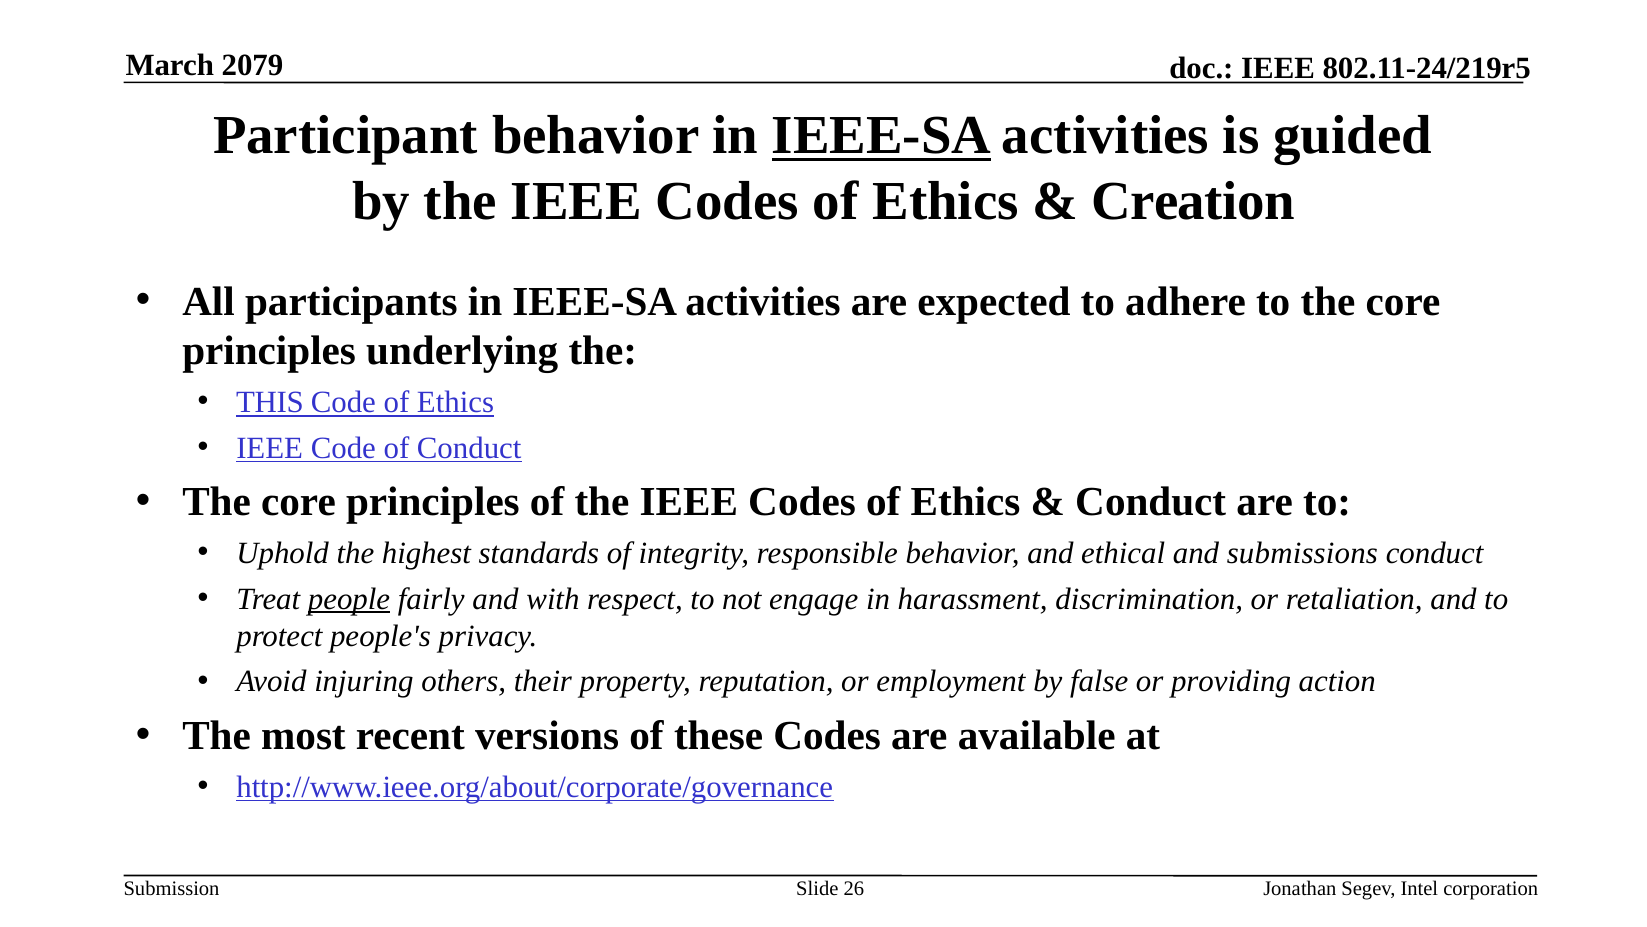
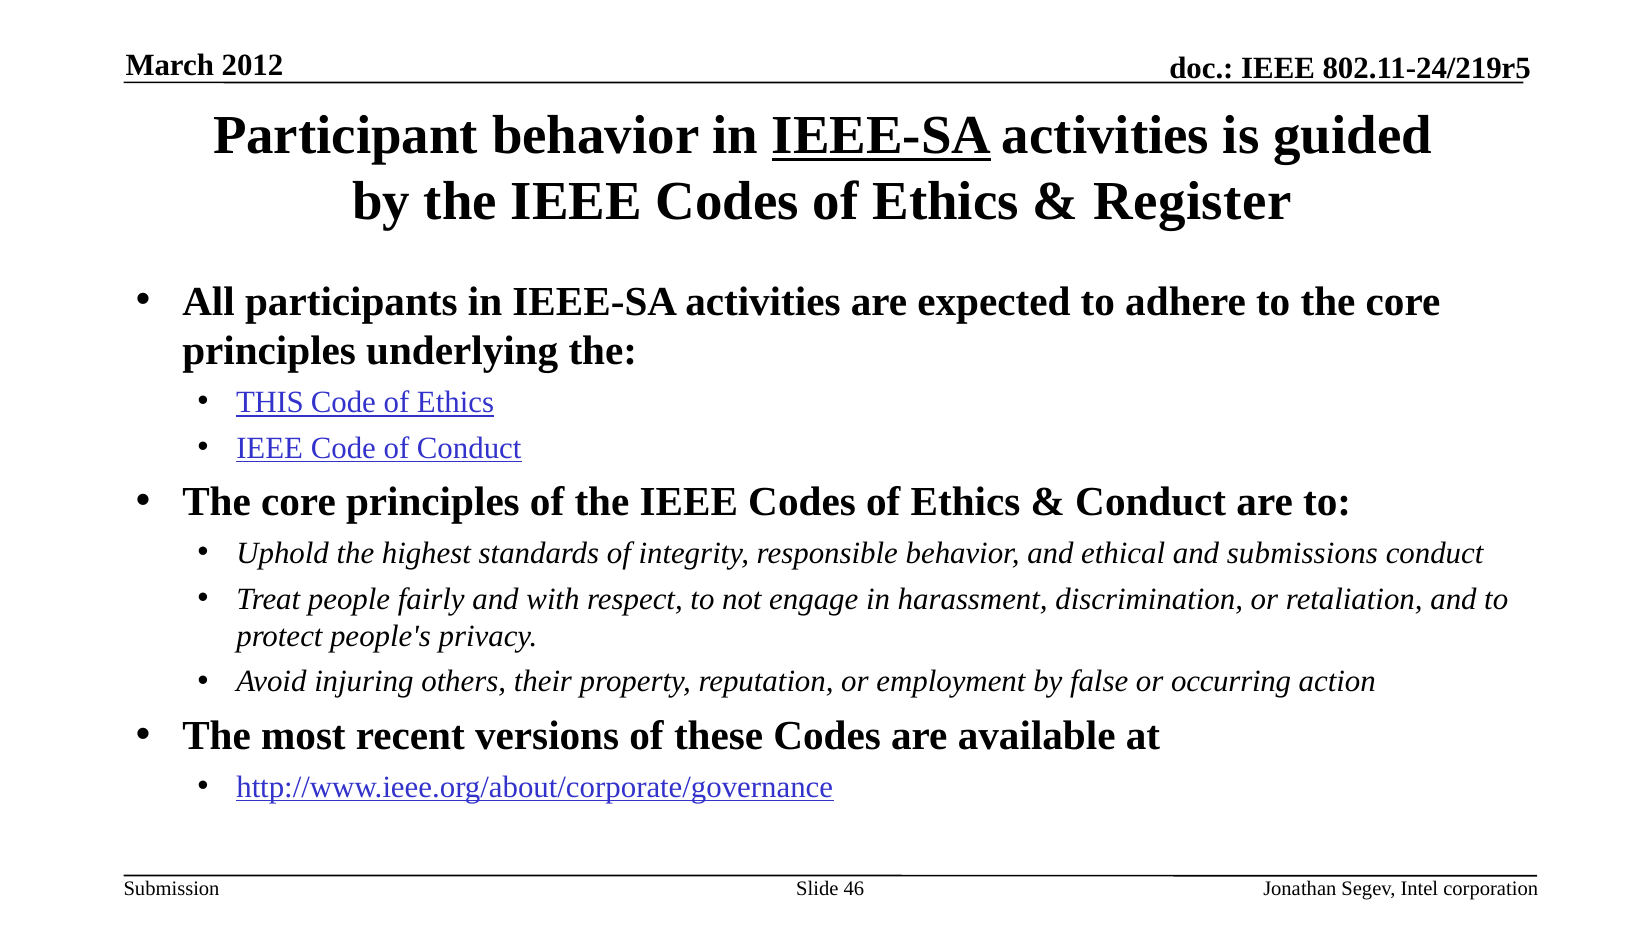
2079: 2079 -> 2012
Creation: Creation -> Register
people underline: present -> none
providing: providing -> occurring
26: 26 -> 46
